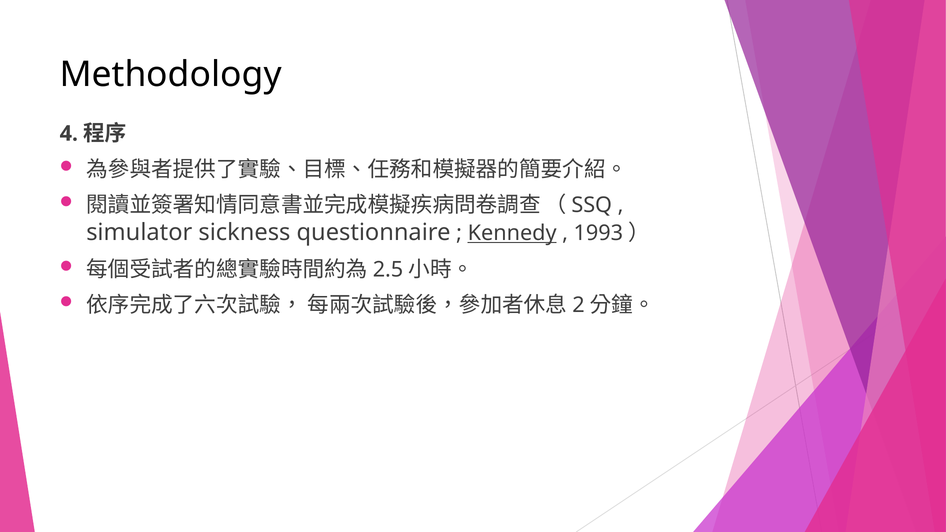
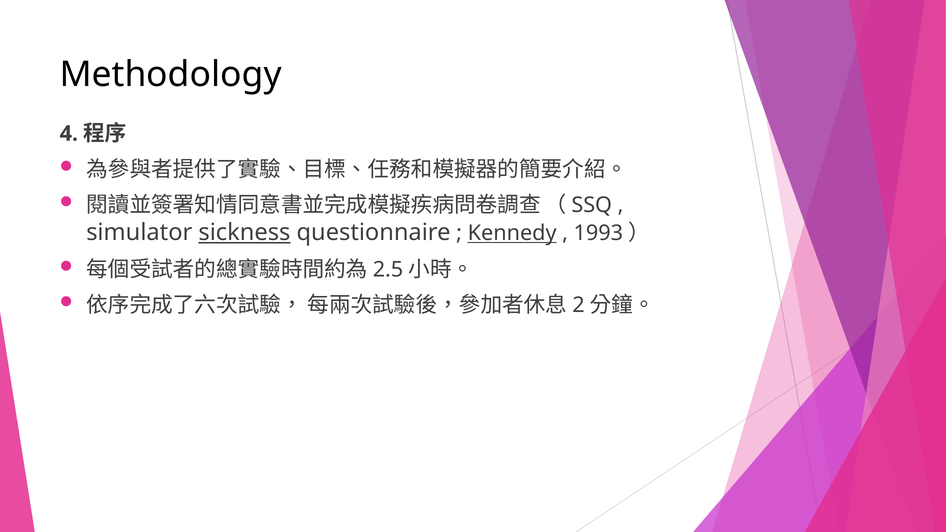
sickness underline: none -> present
